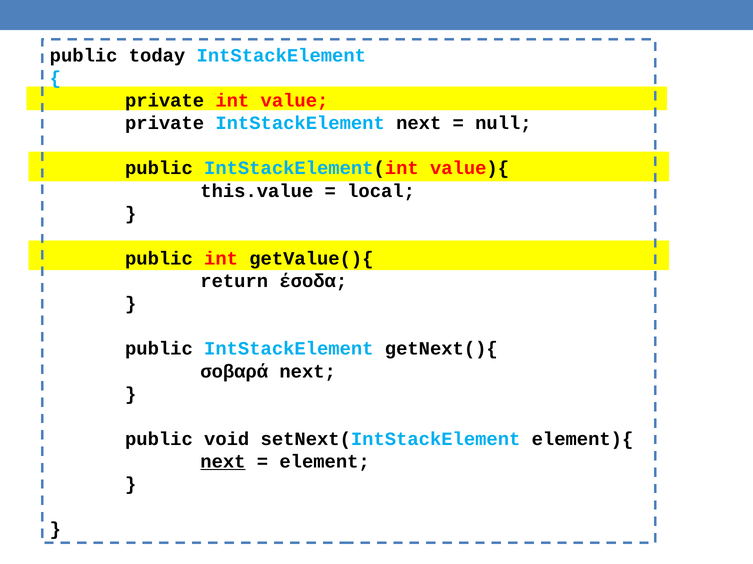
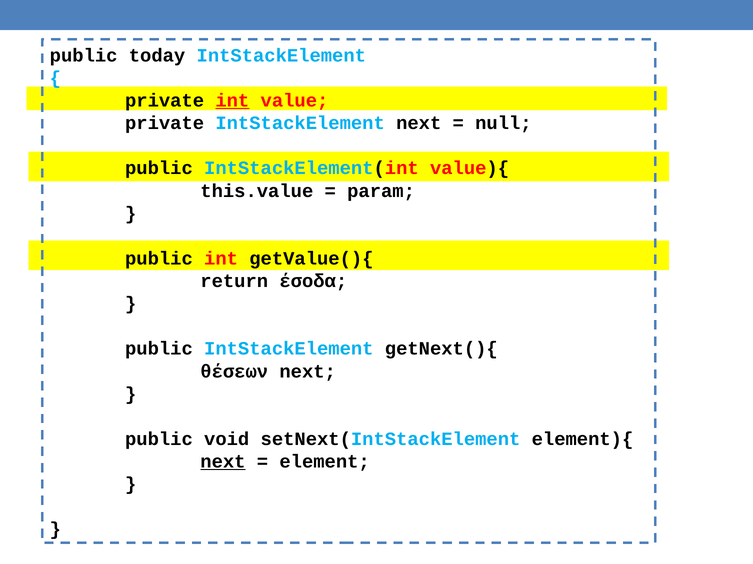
int at (232, 101) underline: none -> present
local: local -> param
σοβαρά: σοβαρά -> θέσεων
